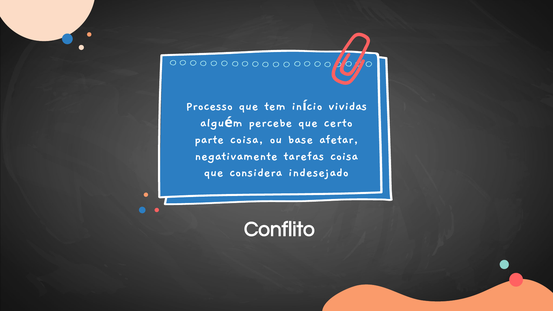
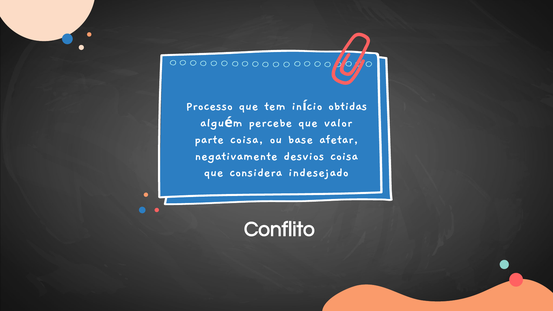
vividas: vividas -> obtidas
certo: certo -> valor
tarefas: tarefas -> desvios
